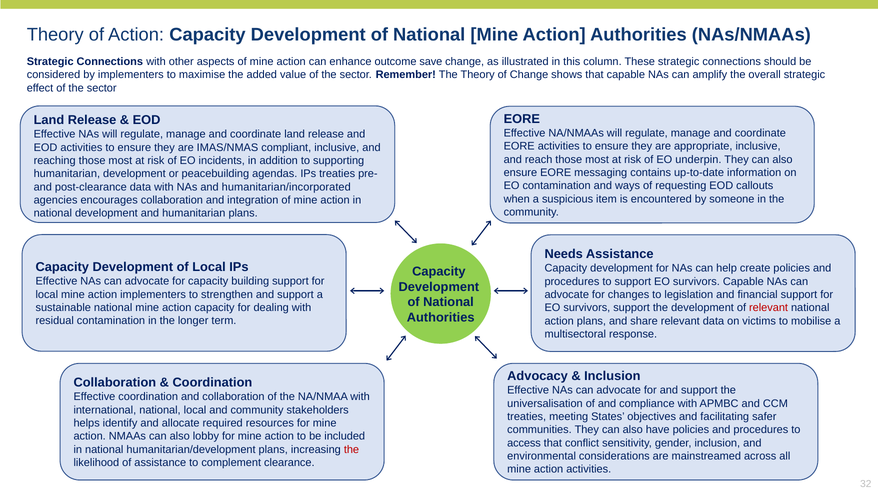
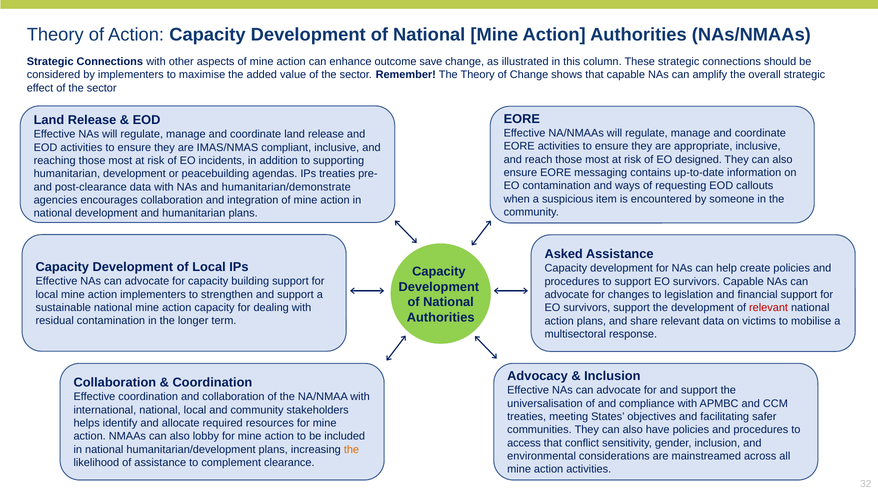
underpin: underpin -> designed
humanitarian/incorporated: humanitarian/incorporated -> humanitarian/demonstrate
Needs: Needs -> Asked
the at (351, 449) colour: red -> orange
